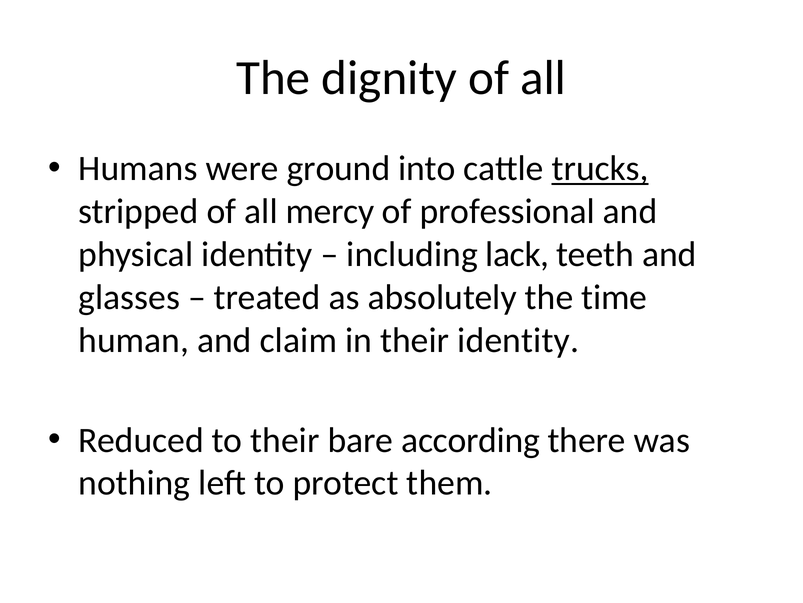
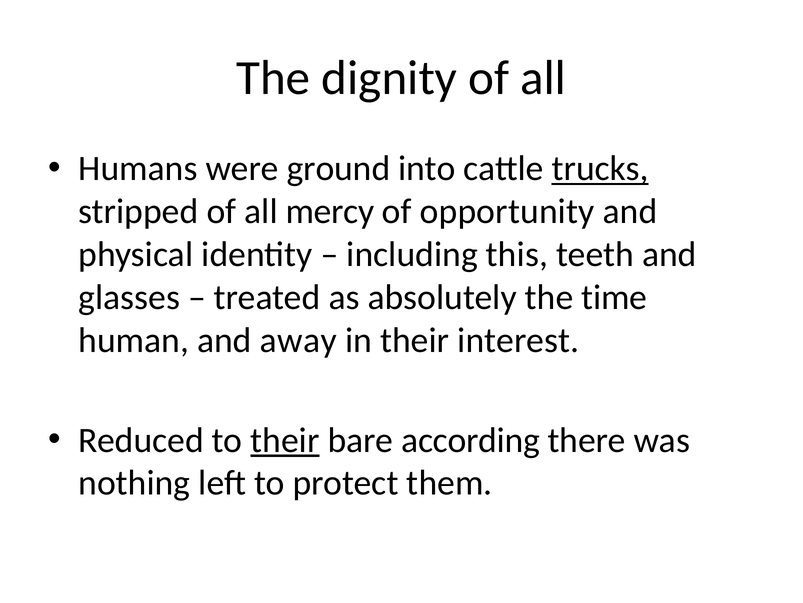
professional: professional -> opportunity
lack: lack -> this
claim: claim -> away
their identity: identity -> interest
their at (285, 440) underline: none -> present
